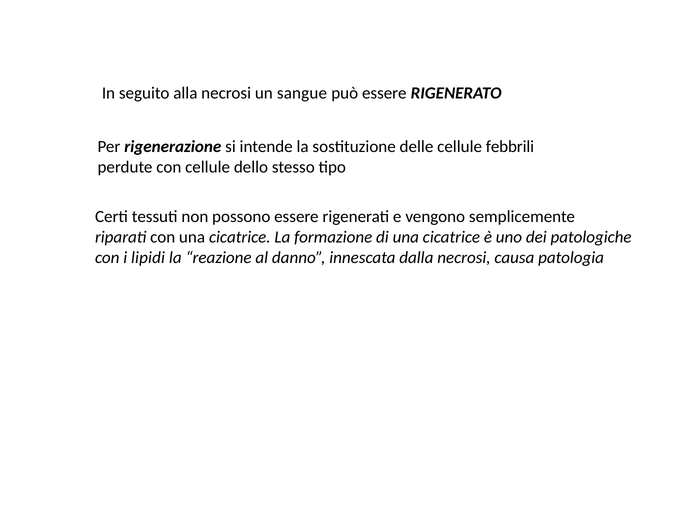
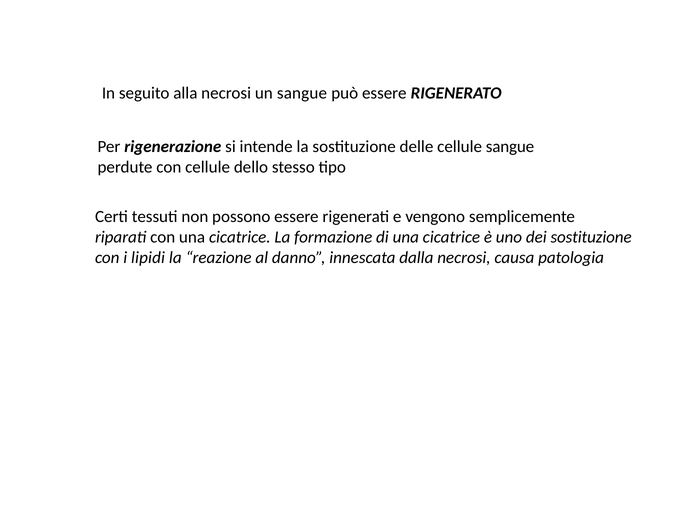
cellule febbrili: febbrili -> sangue
dei patologiche: patologiche -> sostituzione
